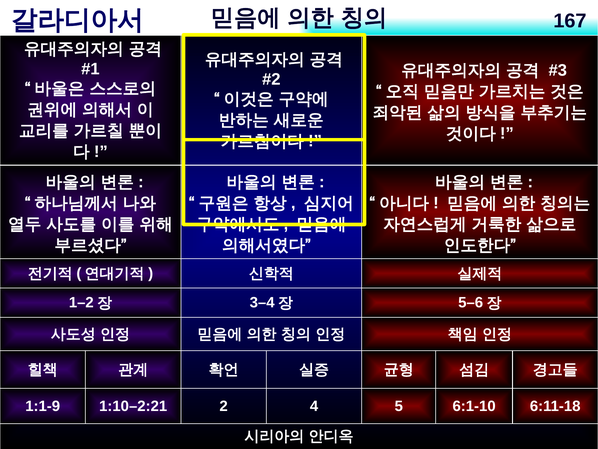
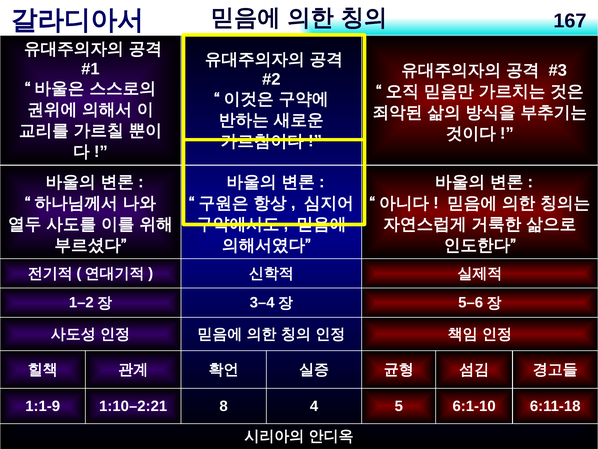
2: 2 -> 8
